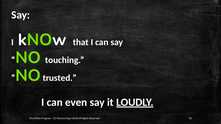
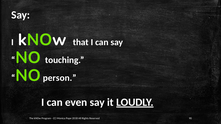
trusted: trusted -> person
